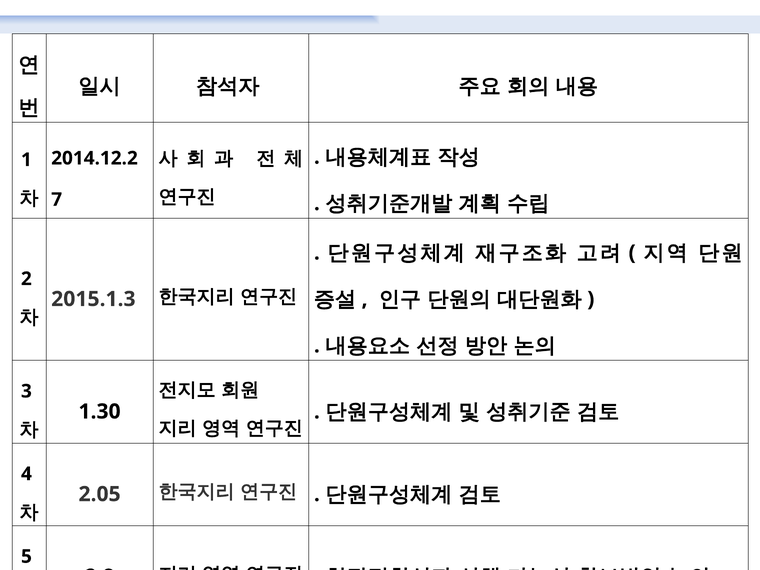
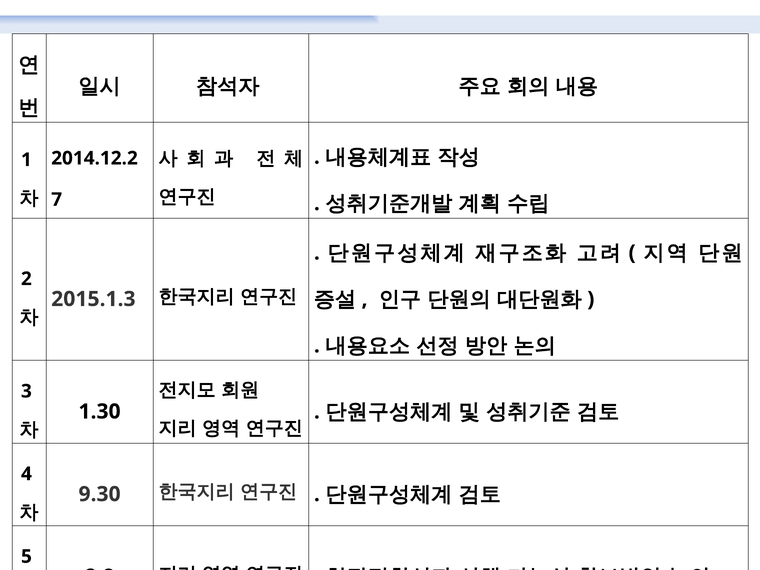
2.05: 2.05 -> 9.30
